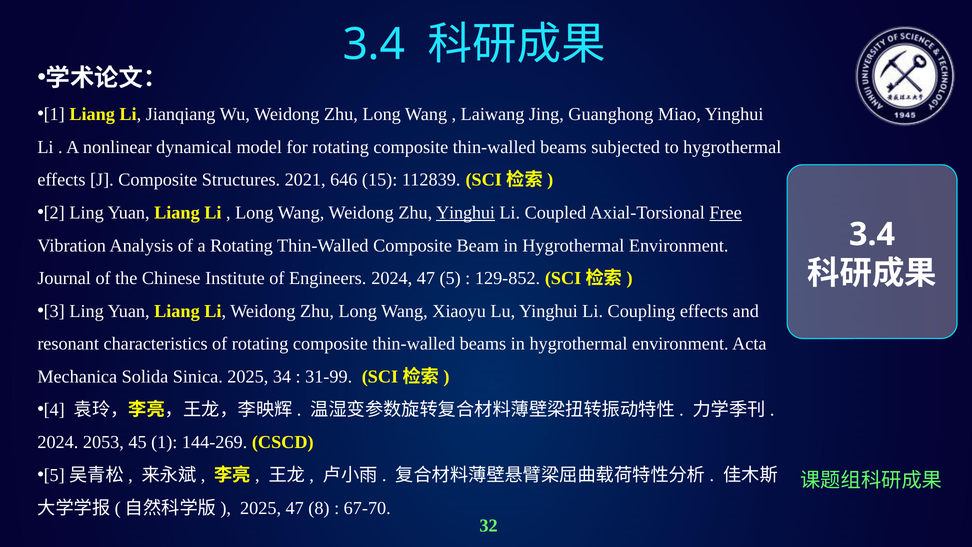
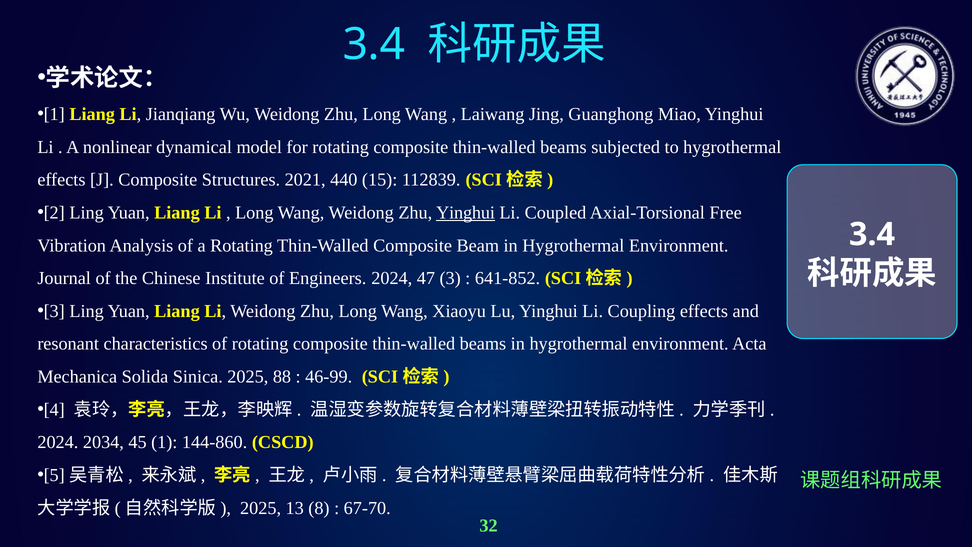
646: 646 -> 440
Free underline: present -> none
5: 5 -> 3
129-852: 129-852 -> 641-852
34: 34 -> 88
31-99: 31-99 -> 46-99
2053: 2053 -> 2034
144-269: 144-269 -> 144-860
2025 47: 47 -> 13
